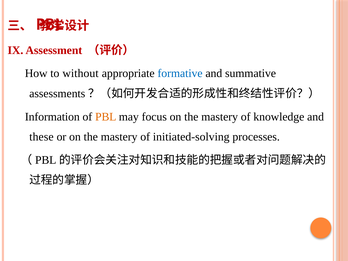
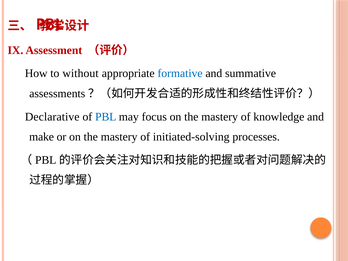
Information: Information -> Declarative
PBL at (106, 117) colour: orange -> blue
these: these -> make
